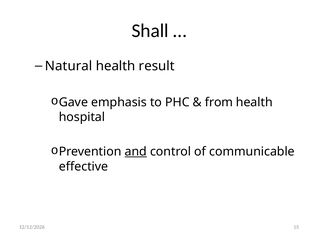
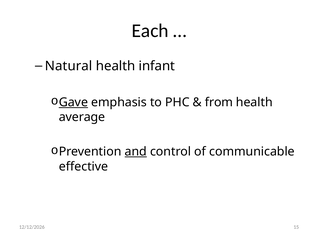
Shall: Shall -> Each
result: result -> infant
Gave underline: none -> present
hospital: hospital -> average
